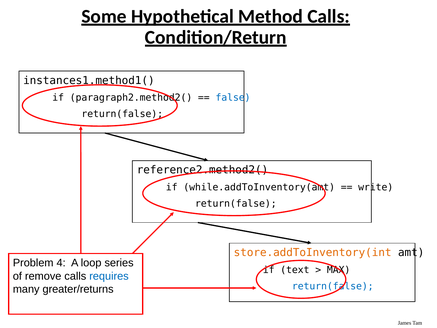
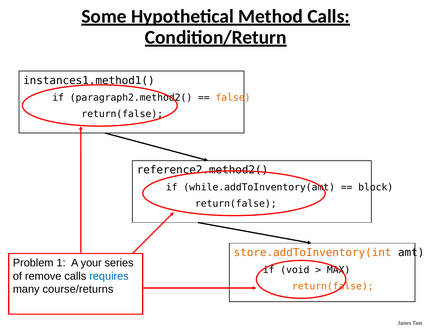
false colour: blue -> orange
write: write -> block
4: 4 -> 1
loop: loop -> your
text: text -> void
return(false at (333, 286) colour: blue -> orange
greater/returns: greater/returns -> course/returns
